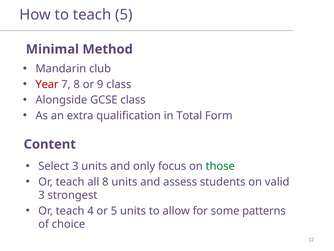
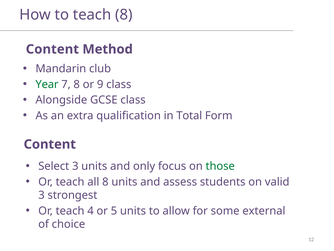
teach 5: 5 -> 8
Minimal at (52, 49): Minimal -> Content
Year colour: red -> green
patterns: patterns -> external
